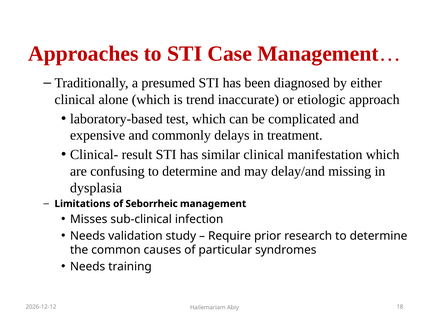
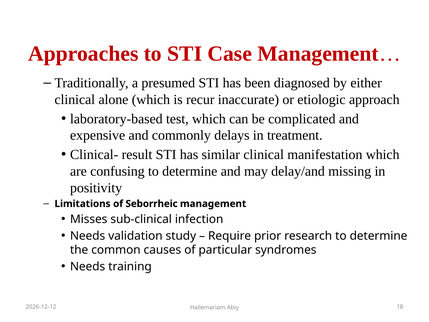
trend: trend -> recur
dysplasia: dysplasia -> positivity
